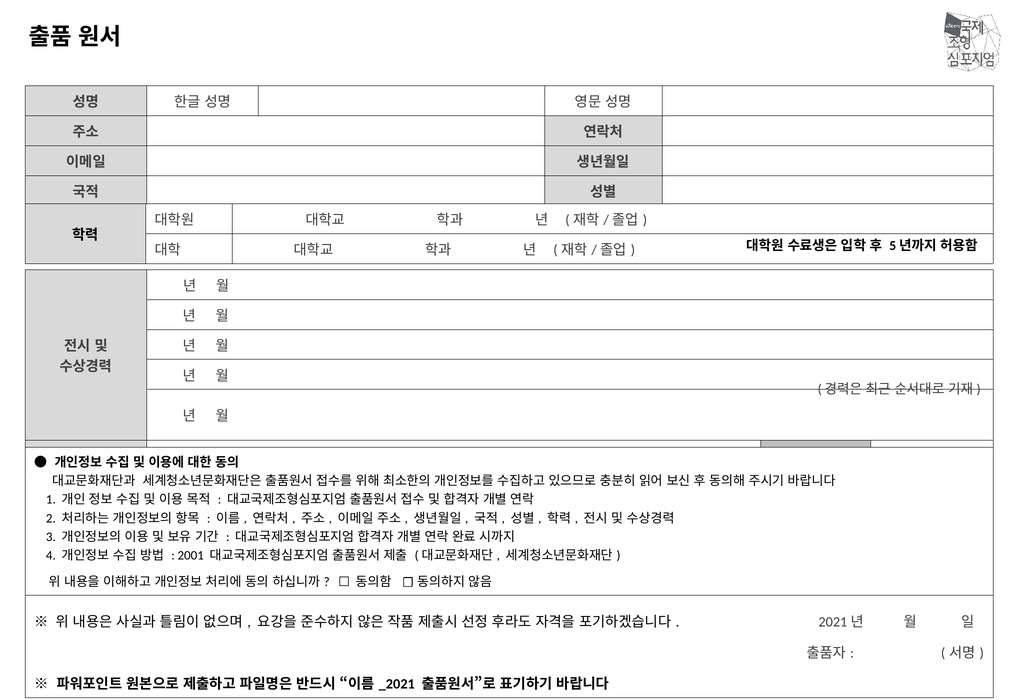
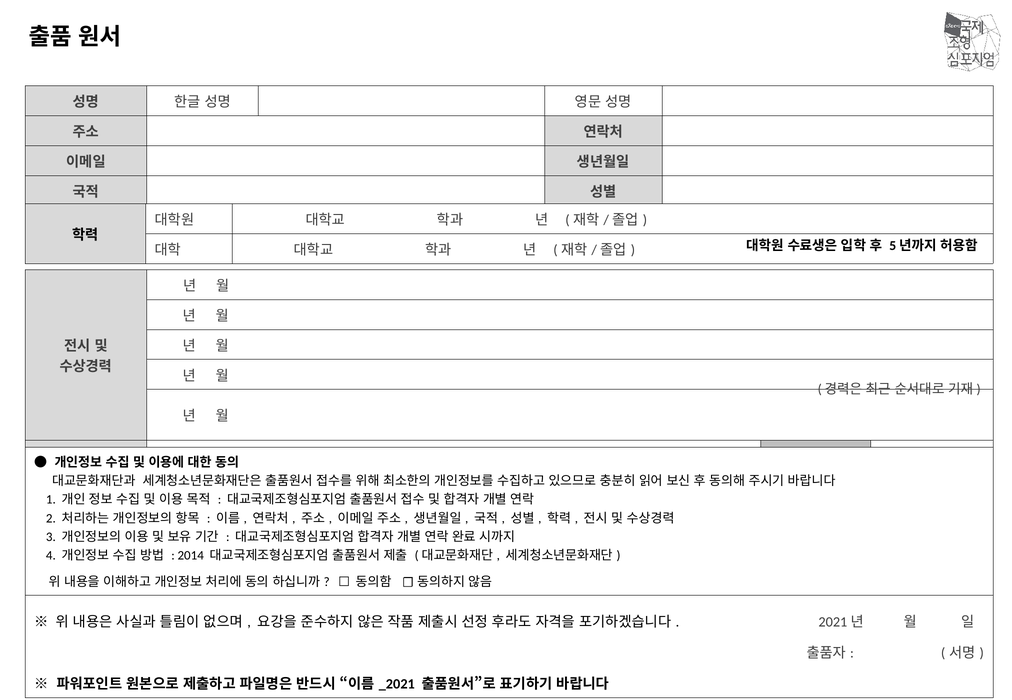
2001: 2001 -> 2014
